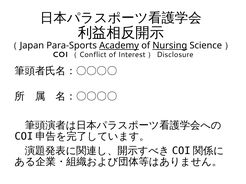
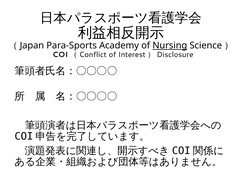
Academy underline: present -> none
